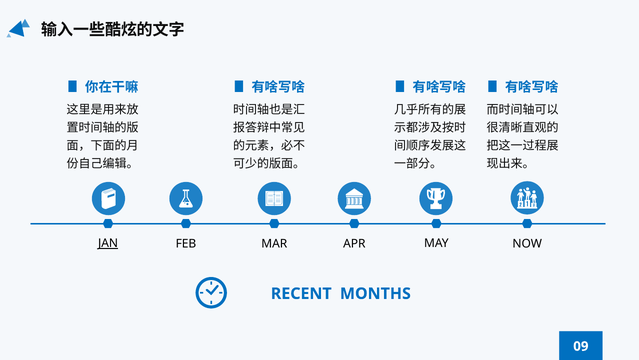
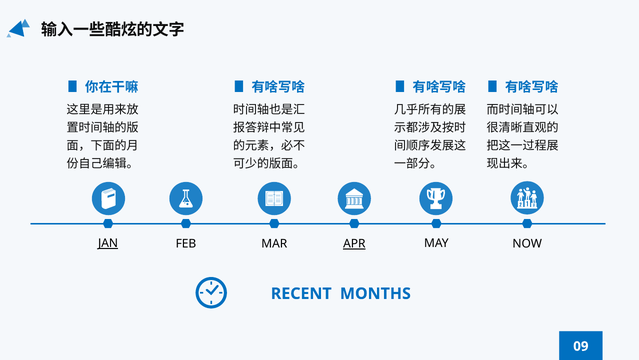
APR underline: none -> present
